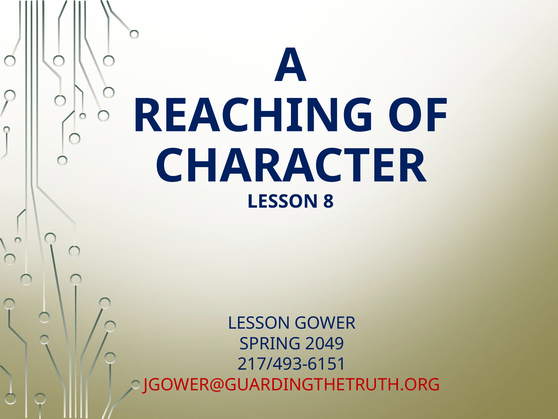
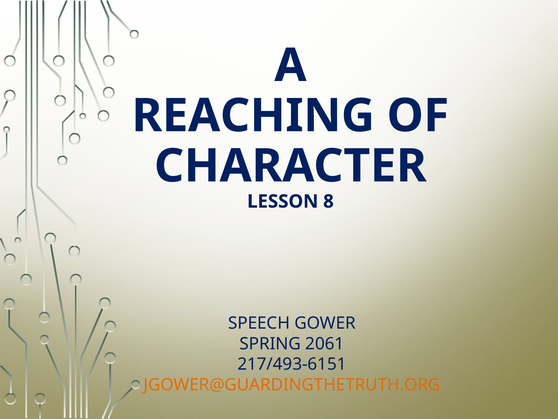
LESSON at (259, 323): LESSON -> SPEECH
2049: 2049 -> 2061
JGOWER@GUARDINGTHETRUTH.ORG colour: red -> orange
